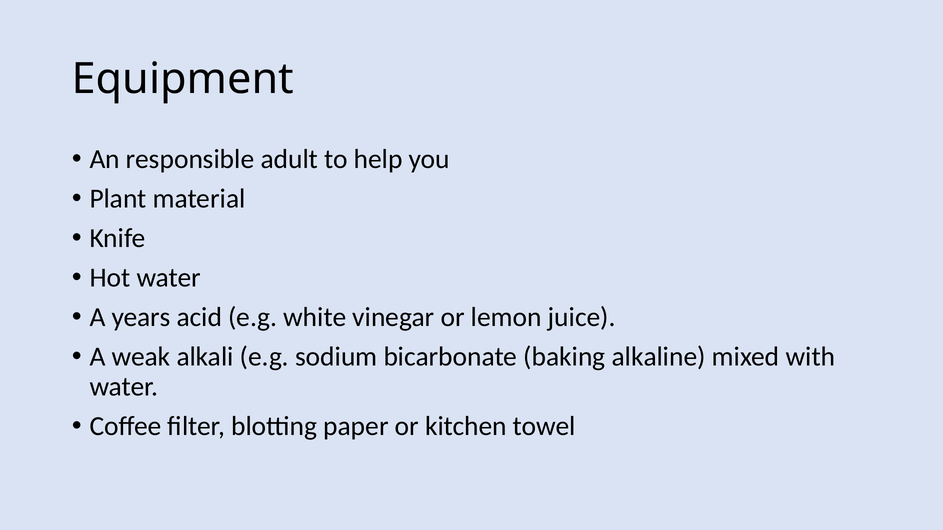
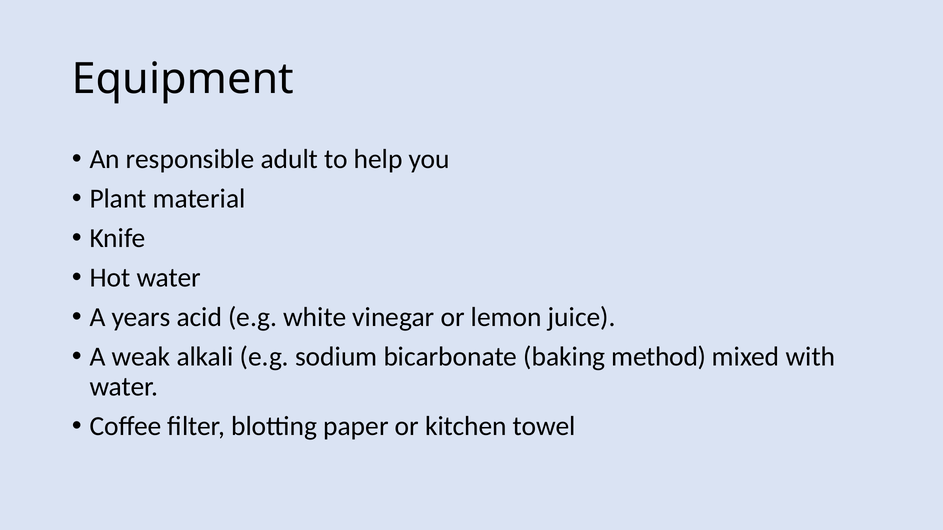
alkaline: alkaline -> method
